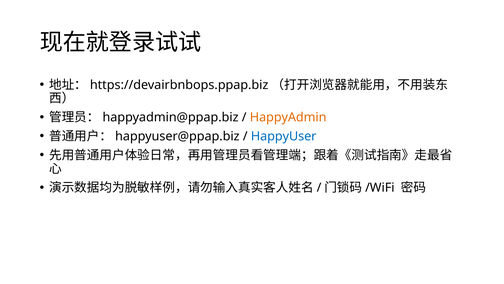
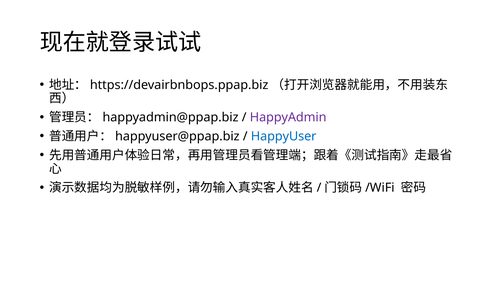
HappyAdmin colour: orange -> purple
